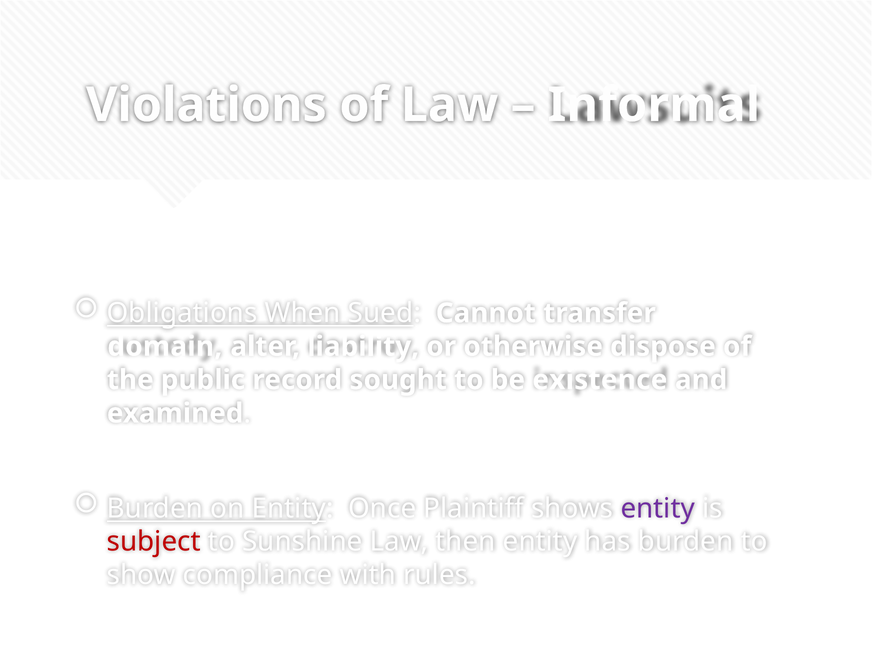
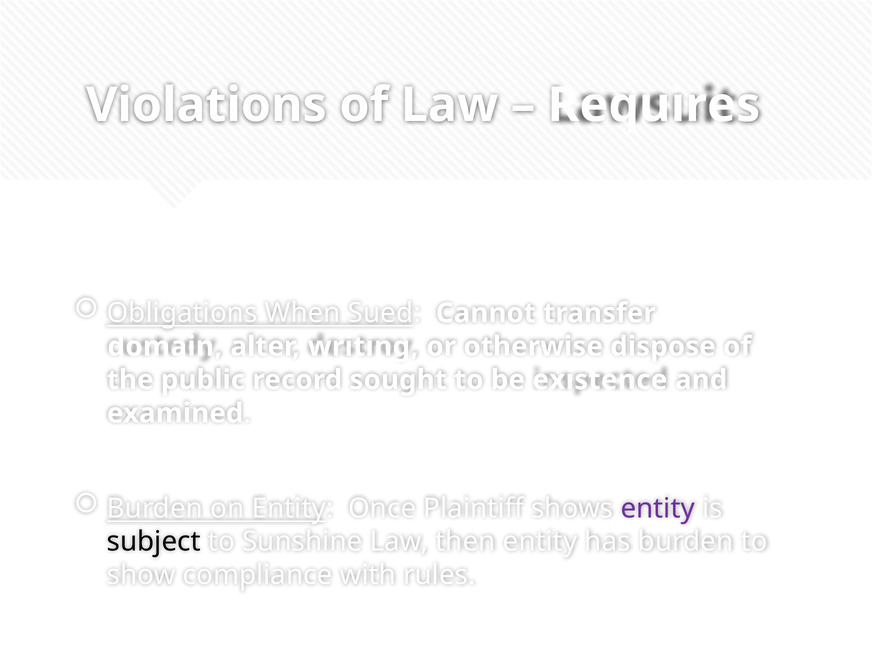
Informal: Informal -> Requires
liability: liability -> writing
subject colour: red -> black
